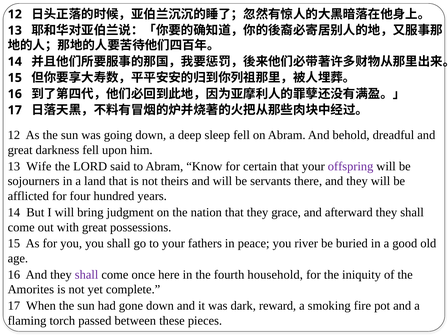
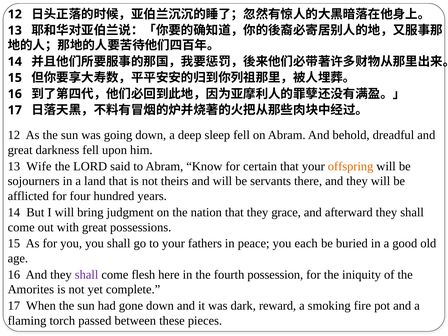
offspring colour: purple -> orange
river: river -> each
once: once -> flesh
household: household -> possession
